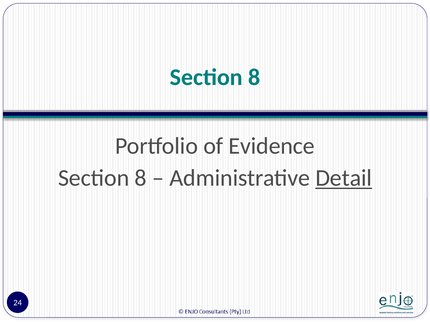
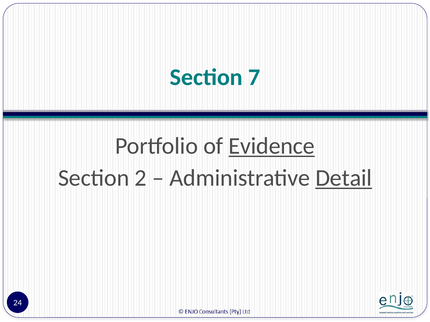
8 at (254, 77): 8 -> 7
Evidence underline: none -> present
8 at (141, 178): 8 -> 2
